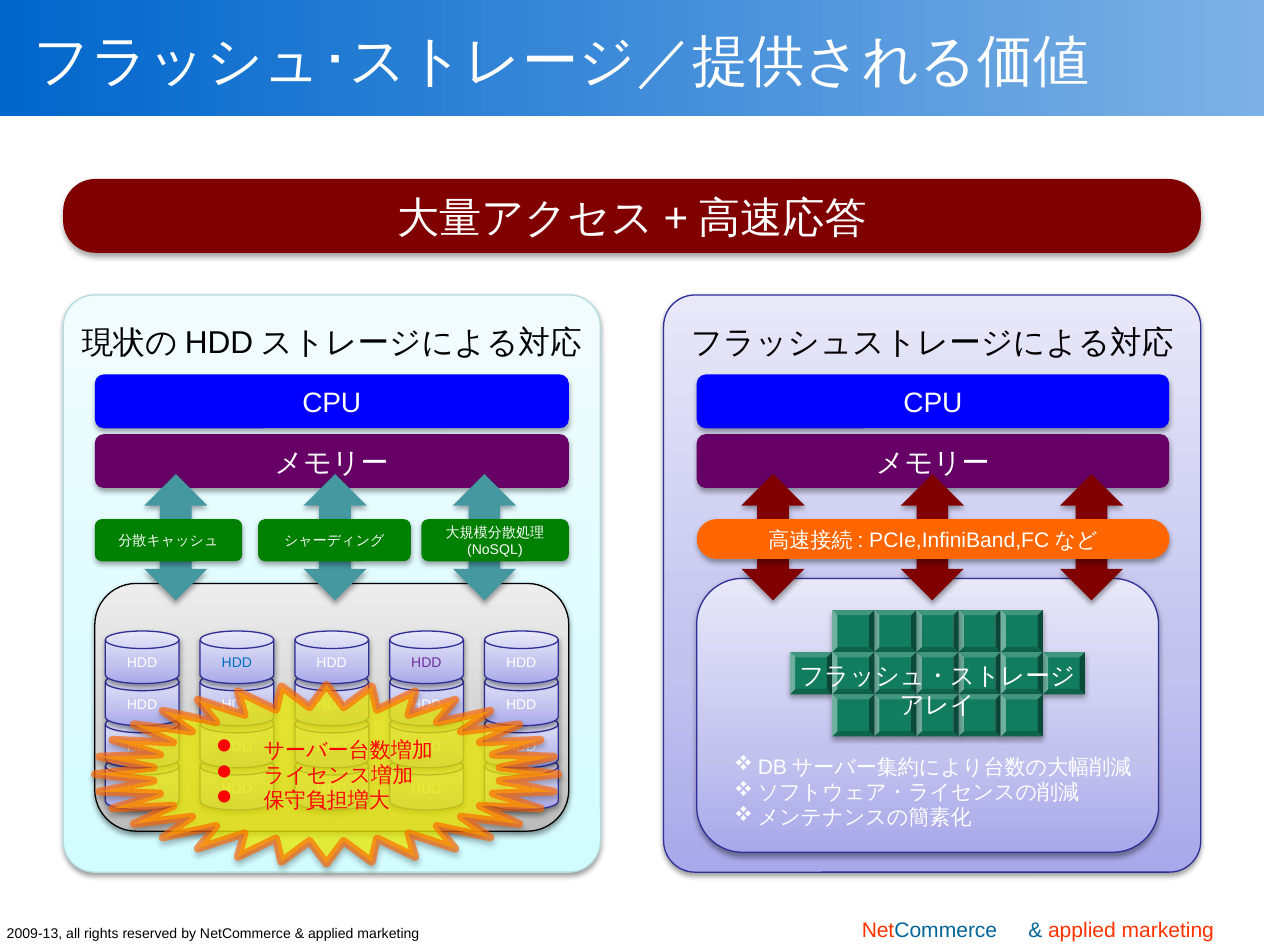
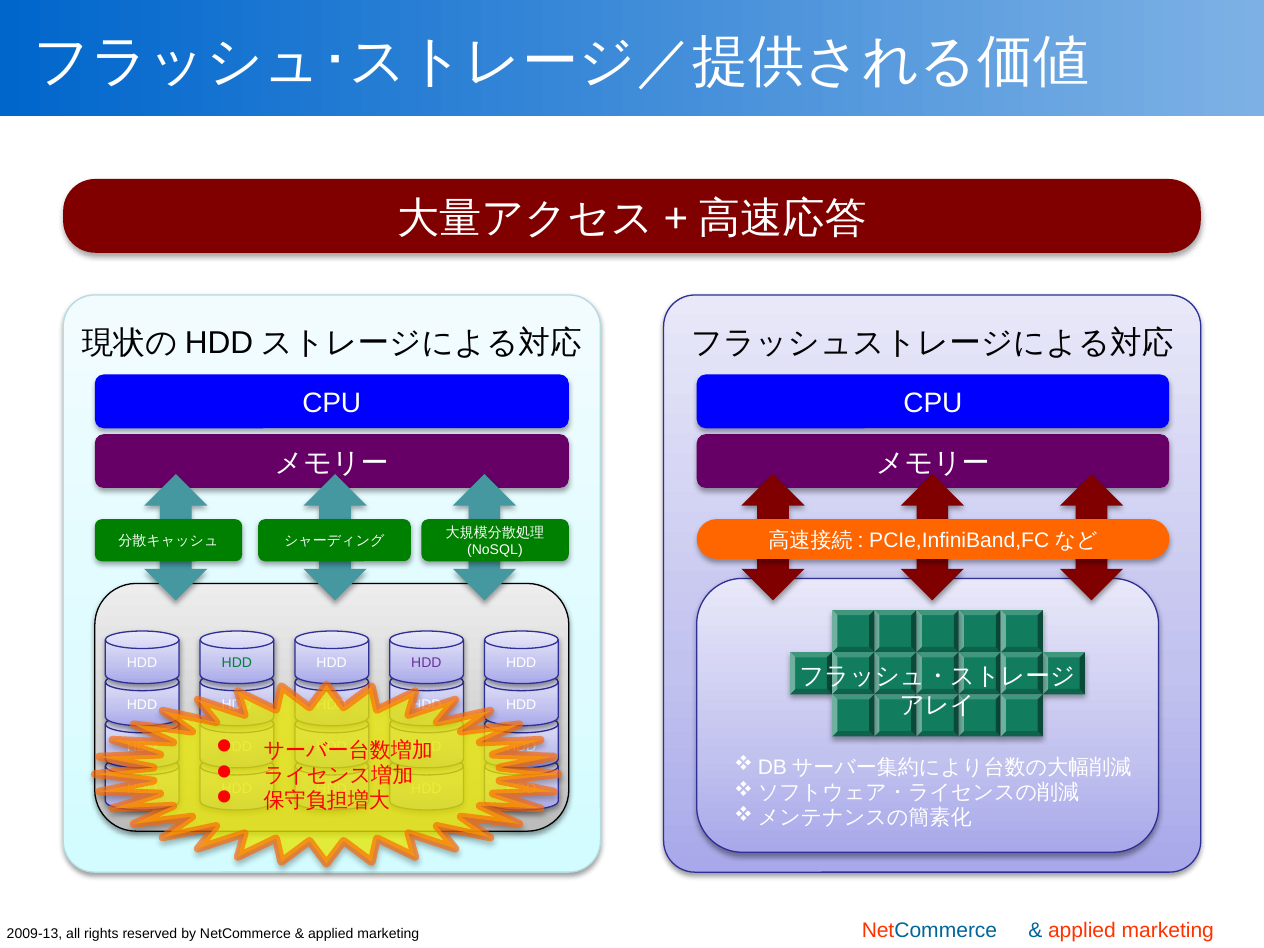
HDD at (237, 663) colour: blue -> green
